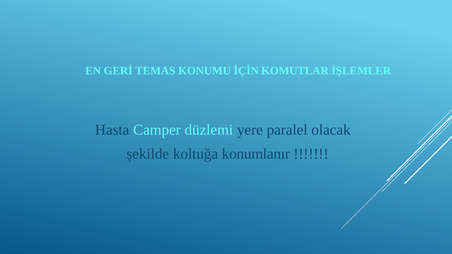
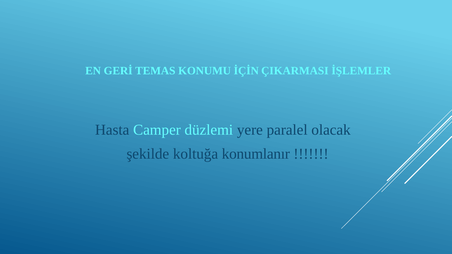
KOMUTLAR: KOMUTLAR -> ÇIKARMASI
